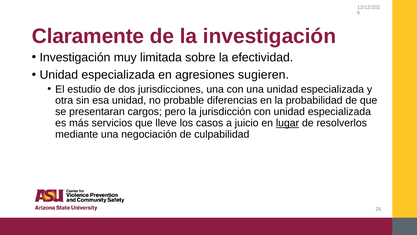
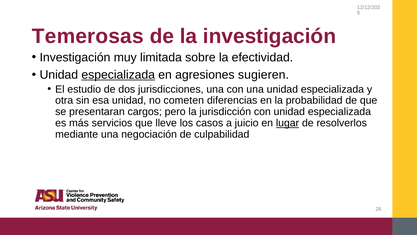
Claramente: Claramente -> Temerosas
especializada at (118, 75) underline: none -> present
probable: probable -> cometen
